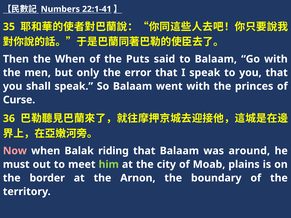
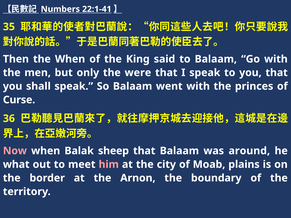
Puts: Puts -> King
error: error -> were
riding: riding -> sheep
must: must -> what
him colour: light green -> pink
